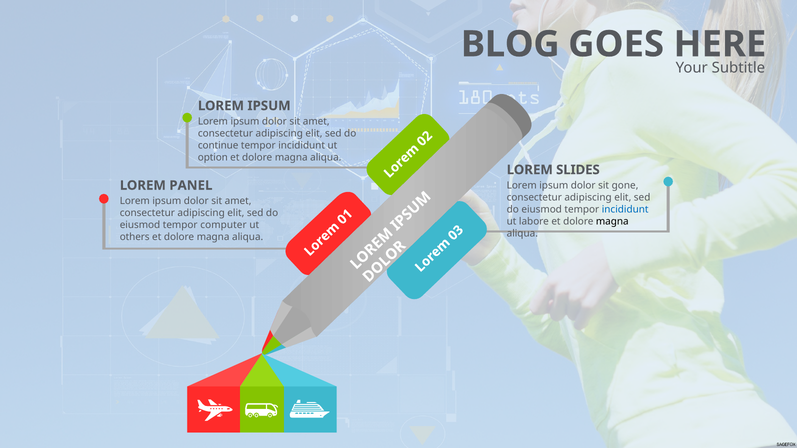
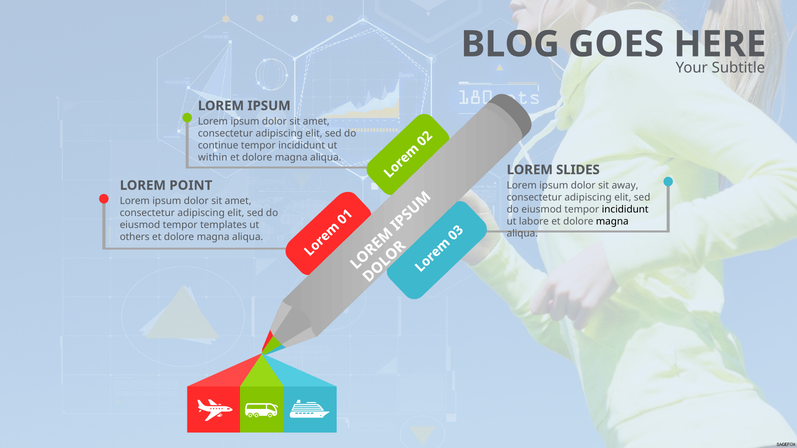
option: option -> within
gone: gone -> away
PANEL: PANEL -> POINT
incididunt at (625, 210) colour: blue -> black
computer: computer -> templates
